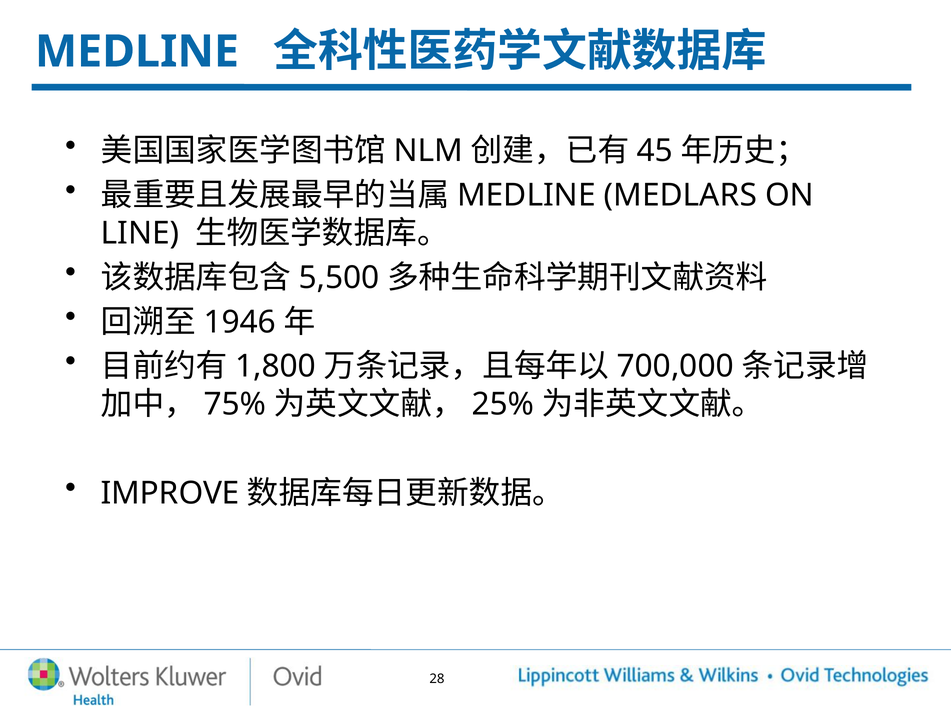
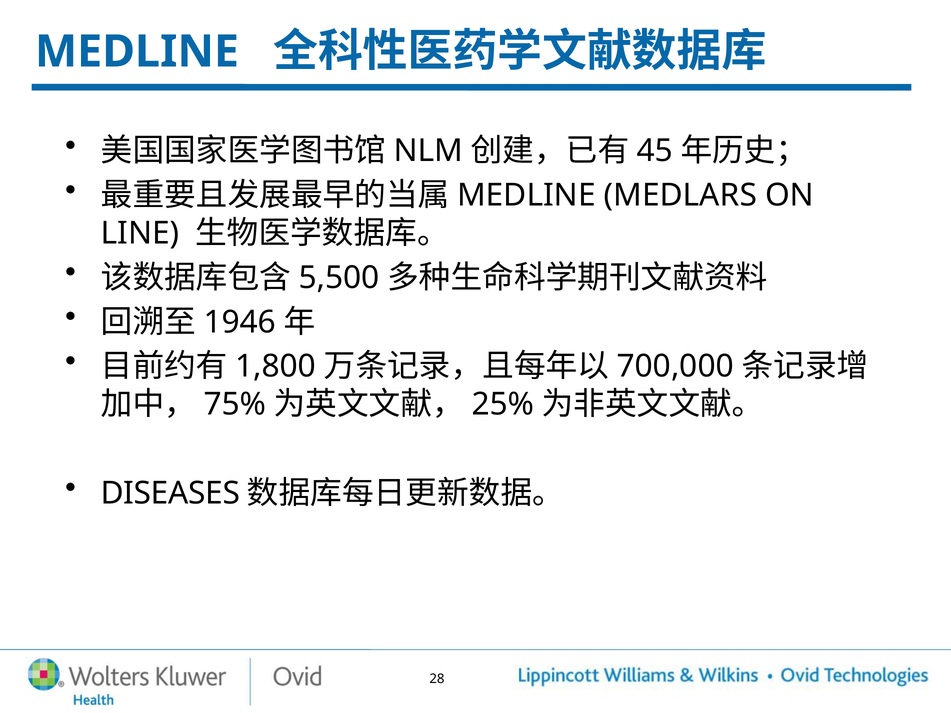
IMPROVE: IMPROVE -> DISEASES
